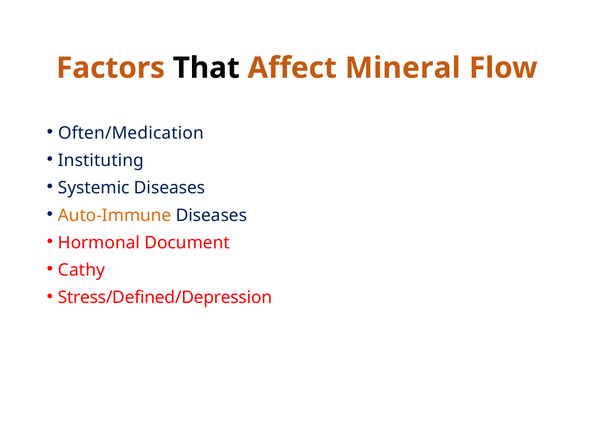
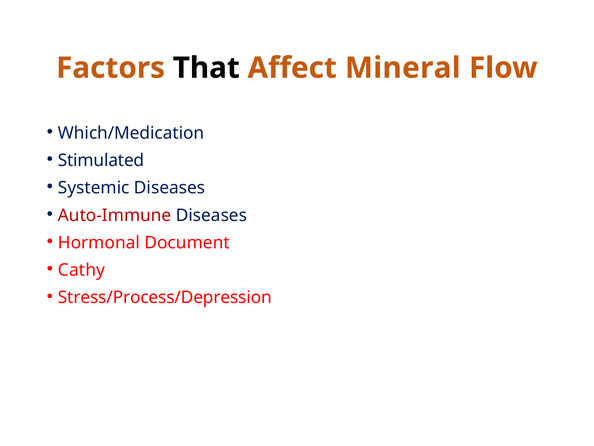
Often/Medication: Often/Medication -> Which/Medication
Instituting: Instituting -> Stimulated
Auto-Immune colour: orange -> red
Stress/Defined/Depression: Stress/Defined/Depression -> Stress/Process/Depression
